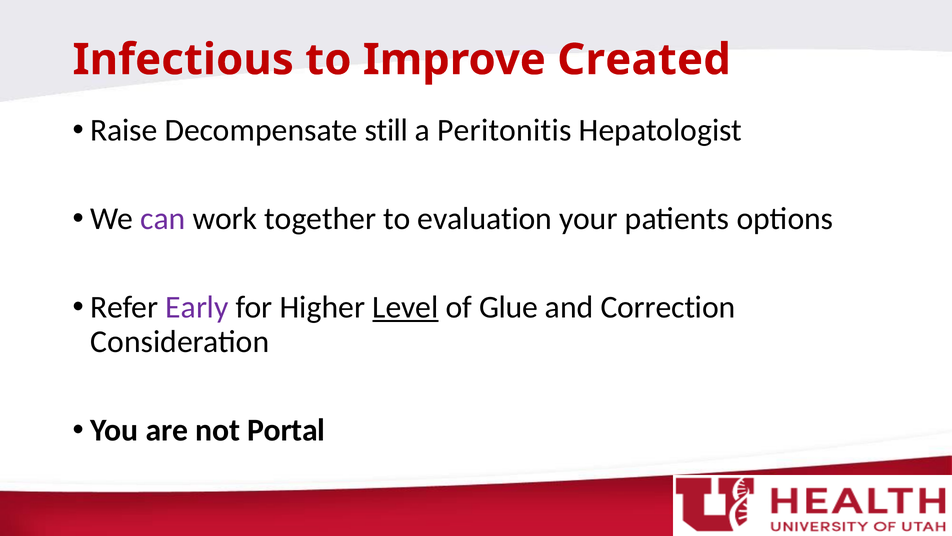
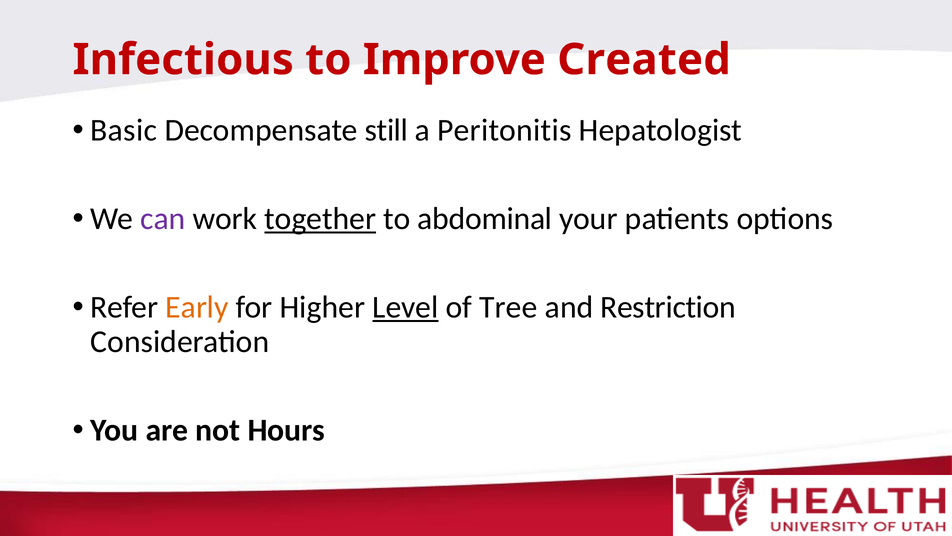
Raise: Raise -> Basic
together underline: none -> present
evaluation: evaluation -> abdominal
Early colour: purple -> orange
Glue: Glue -> Tree
Correction: Correction -> Restriction
Portal: Portal -> Hours
